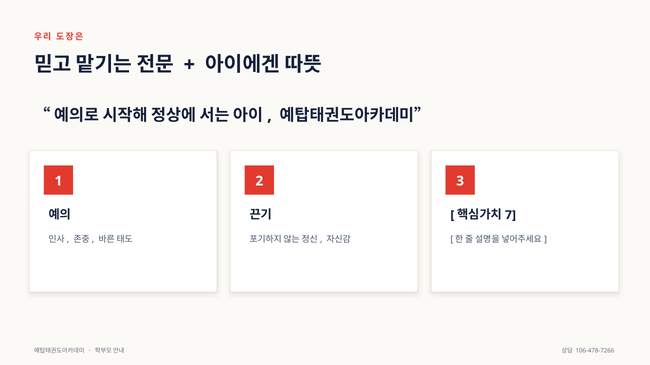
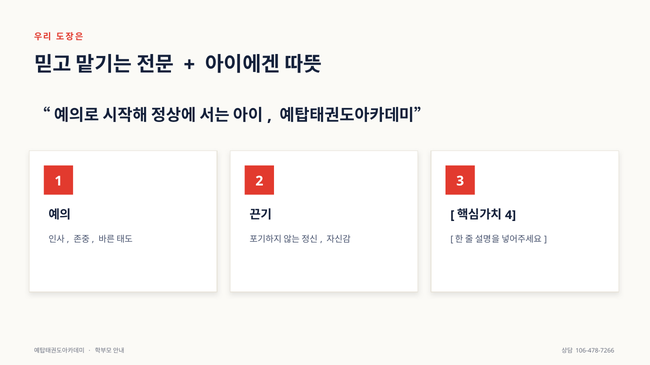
7: 7 -> 4
